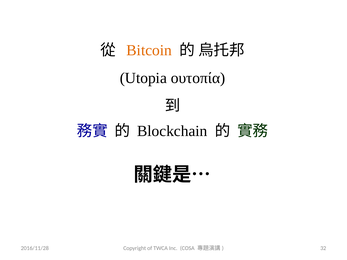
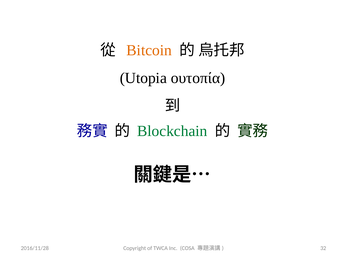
Blockchain colour: black -> green
